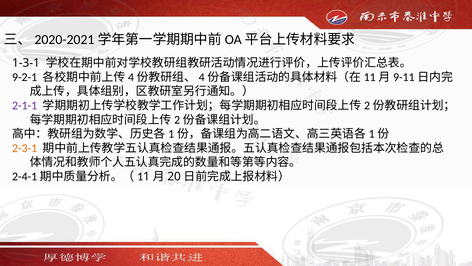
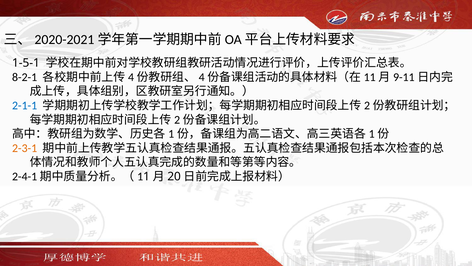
1-3-1: 1-3-1 -> 1-5-1
9-2-1: 9-2-1 -> 8-2-1
2-1-1 colour: purple -> blue
